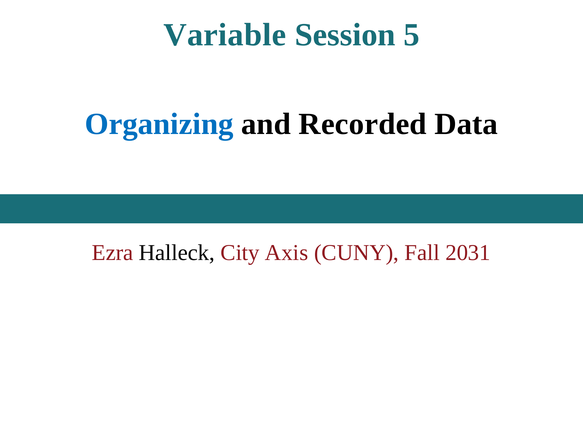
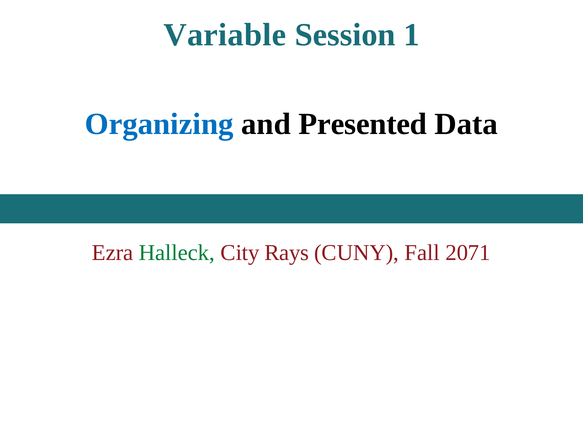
5: 5 -> 1
Recorded: Recorded -> Presented
Halleck colour: black -> green
Axis: Axis -> Rays
2031: 2031 -> 2071
